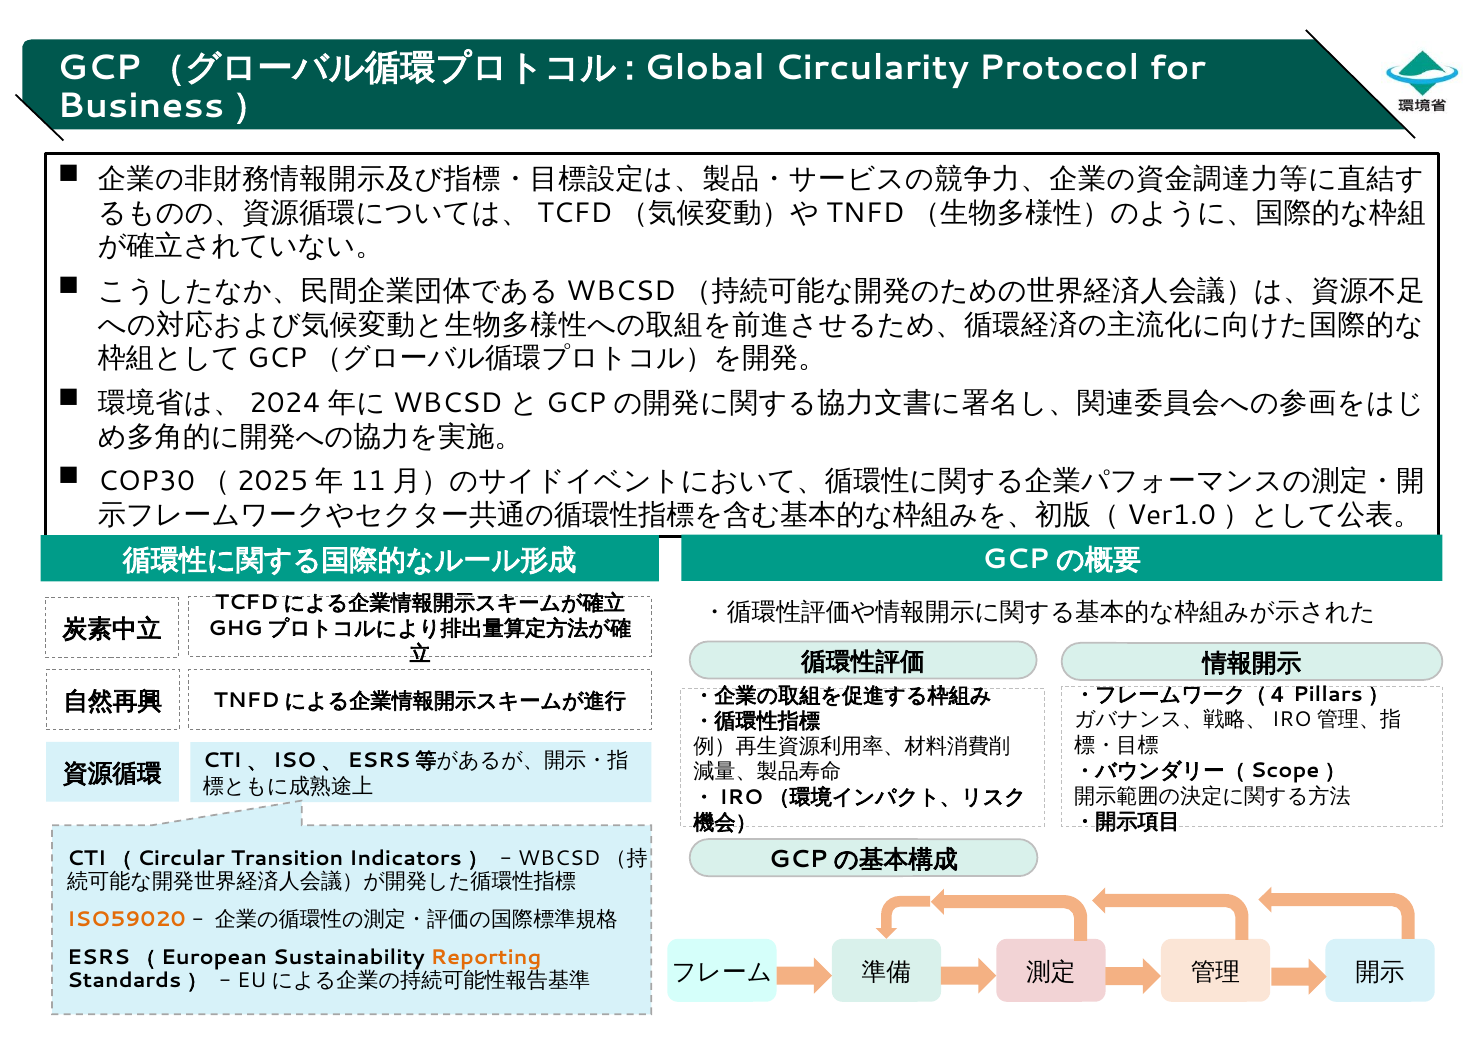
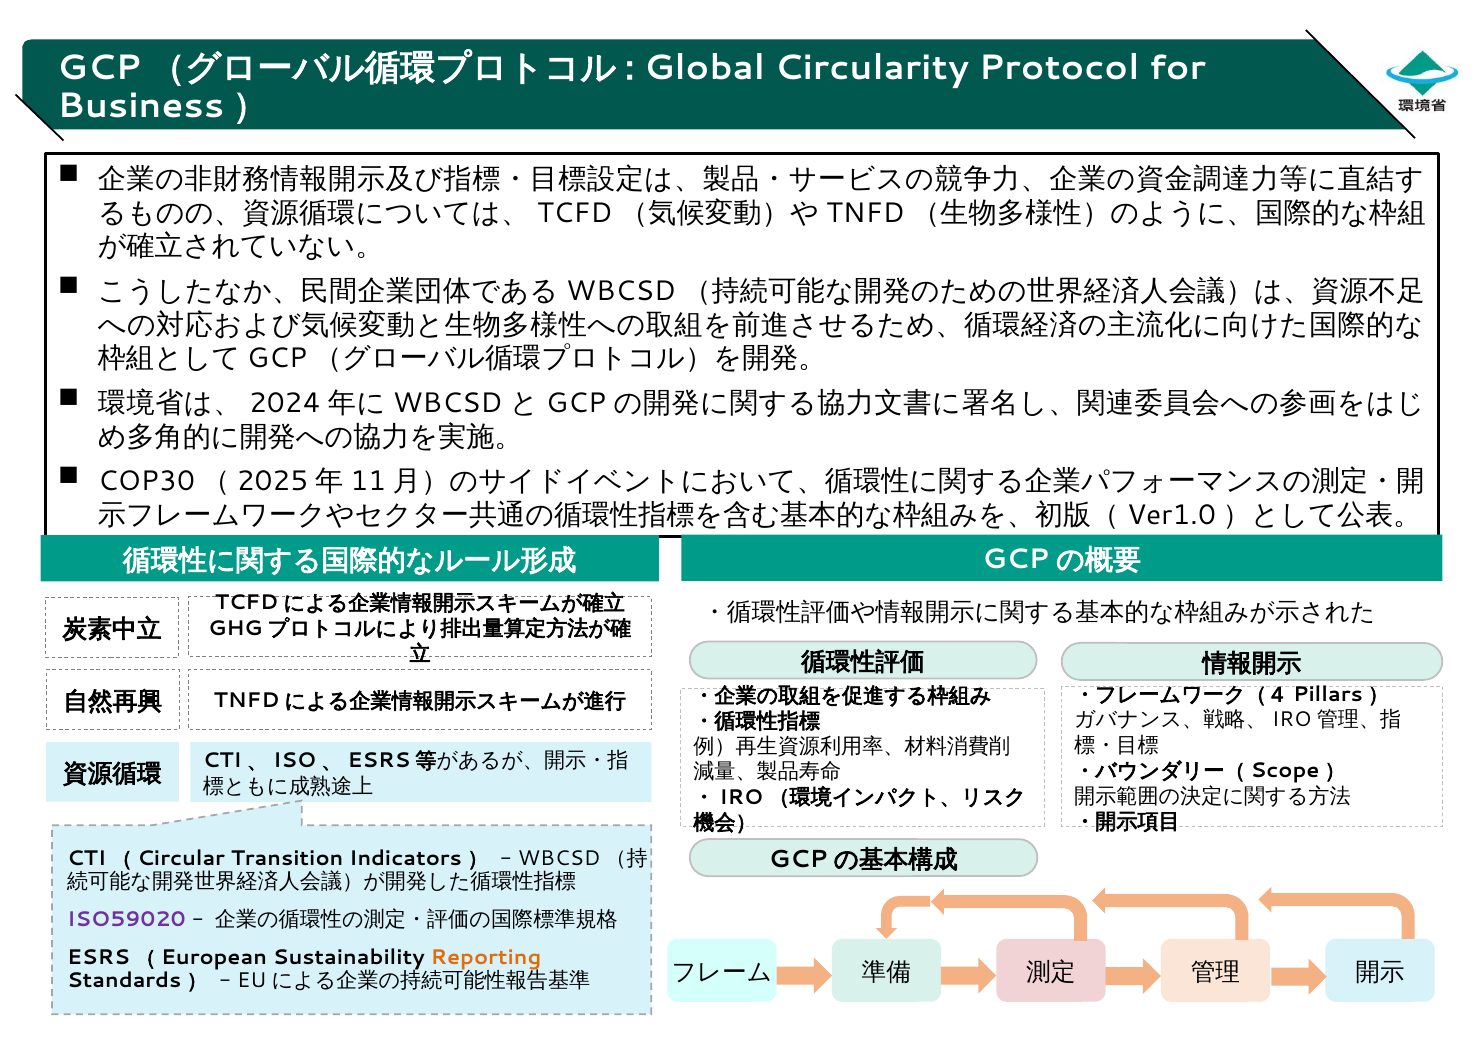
ISO59020 colour: orange -> purple
